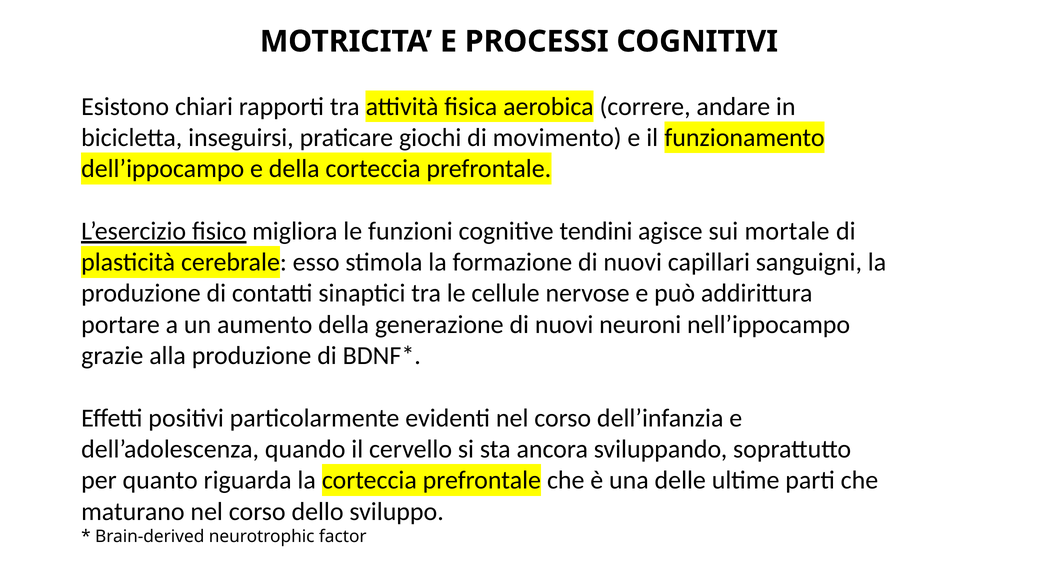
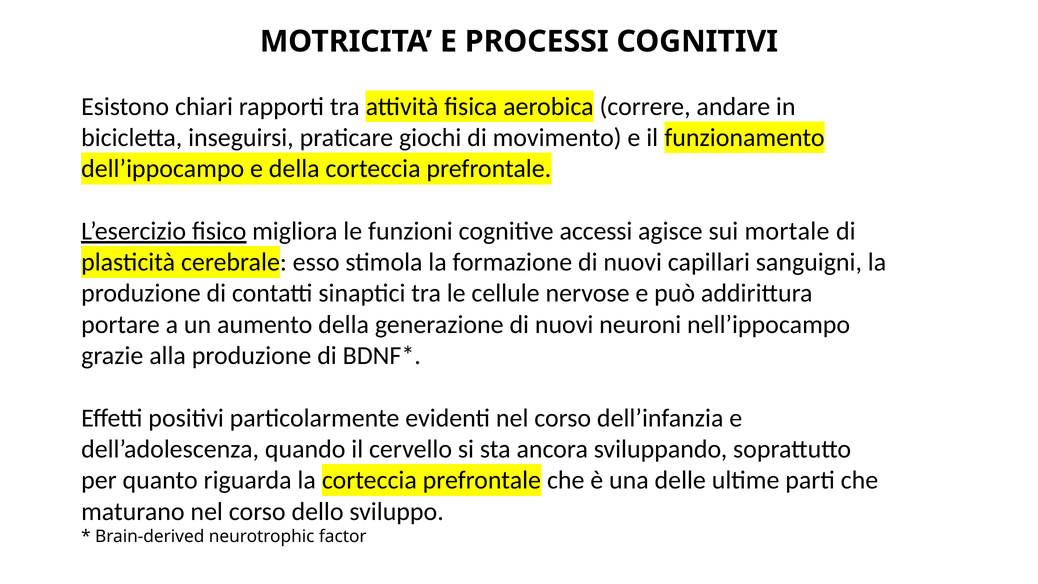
tendini: tendini -> accessi
